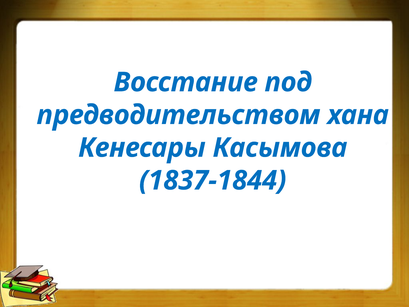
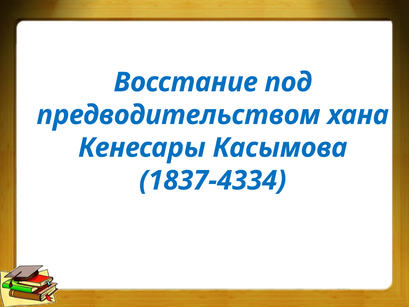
1837-1844: 1837-1844 -> 1837-4334
